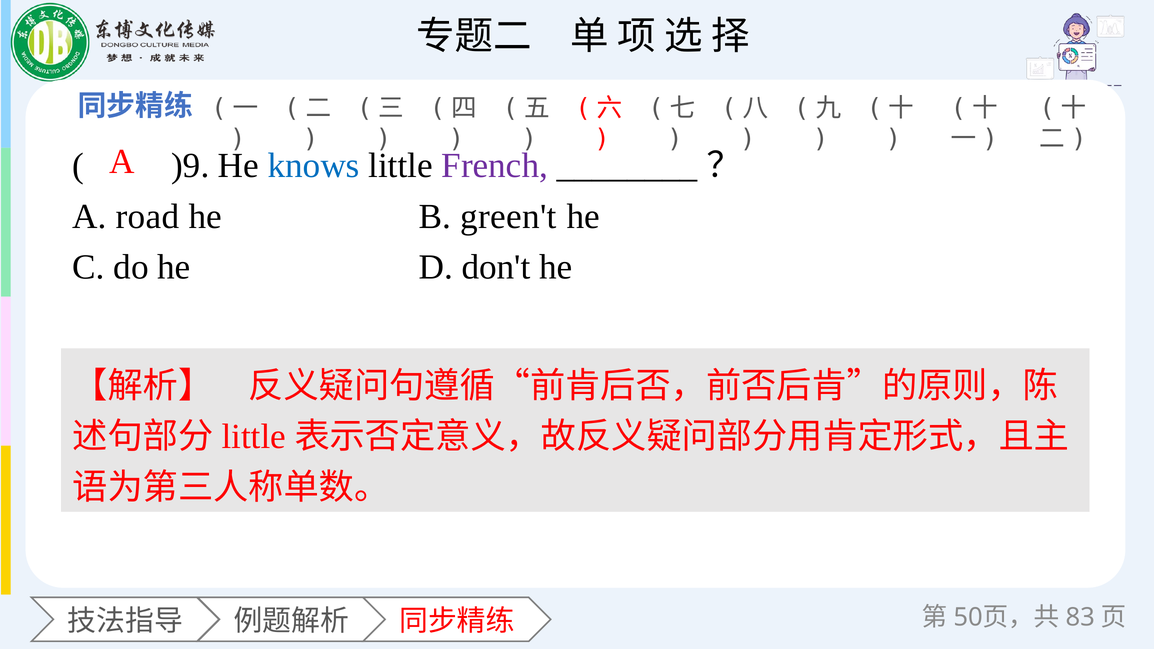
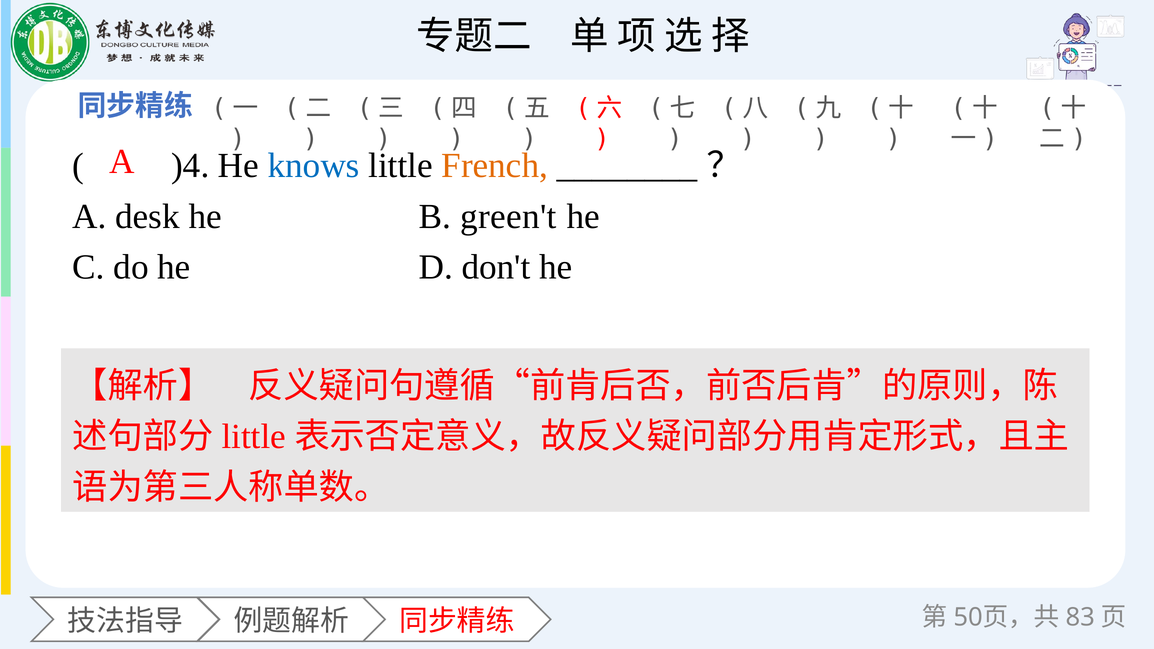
)9: )9 -> )4
French colour: purple -> orange
road: road -> desk
